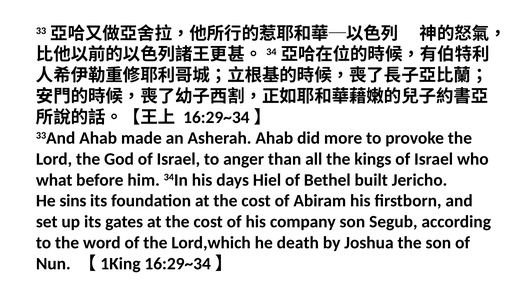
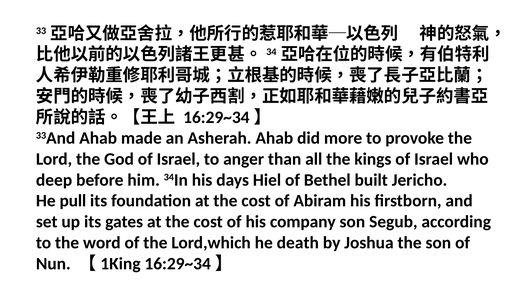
what: what -> deep
sins: sins -> pull
